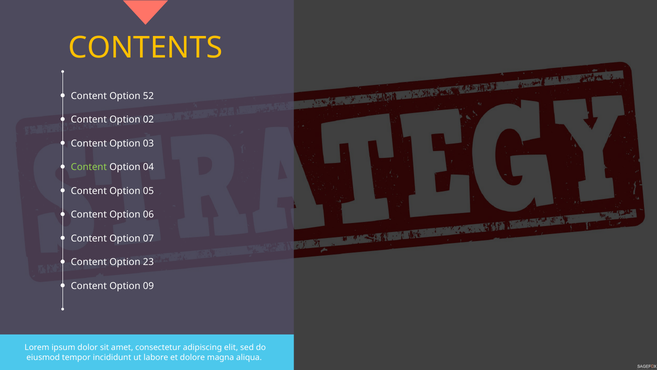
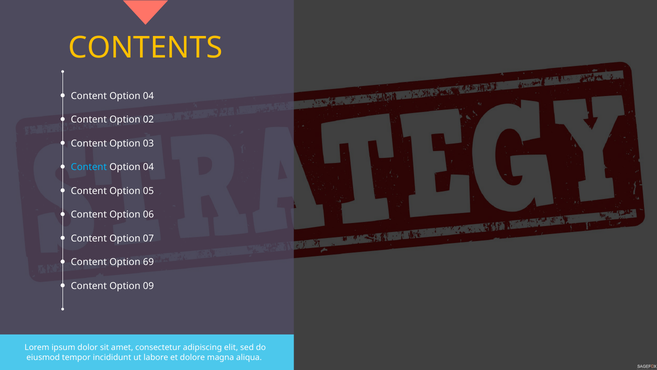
52 at (148, 96): 52 -> 04
Content at (89, 167) colour: light green -> light blue
23: 23 -> 69
